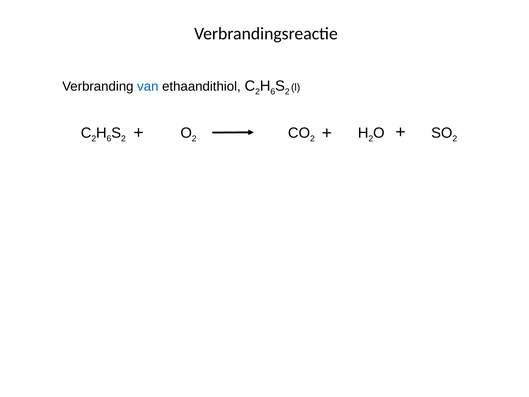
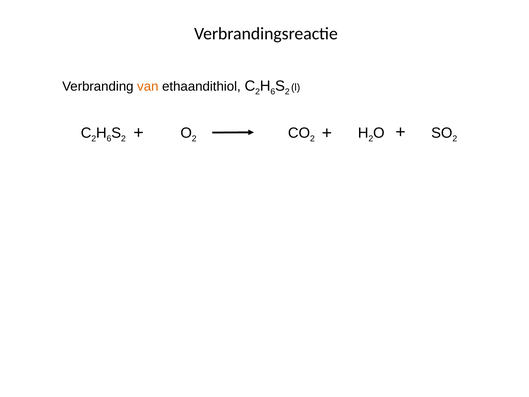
van colour: blue -> orange
